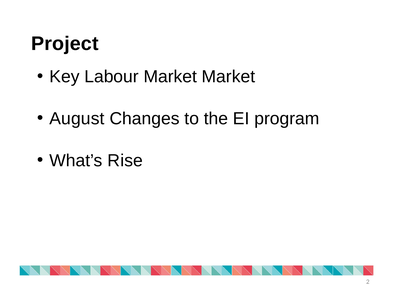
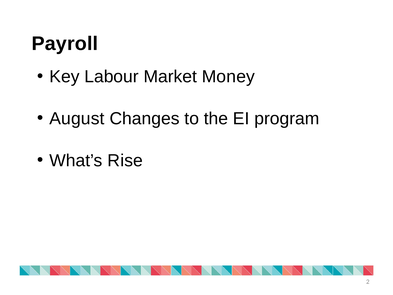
Project: Project -> Payroll
Market Market: Market -> Money
